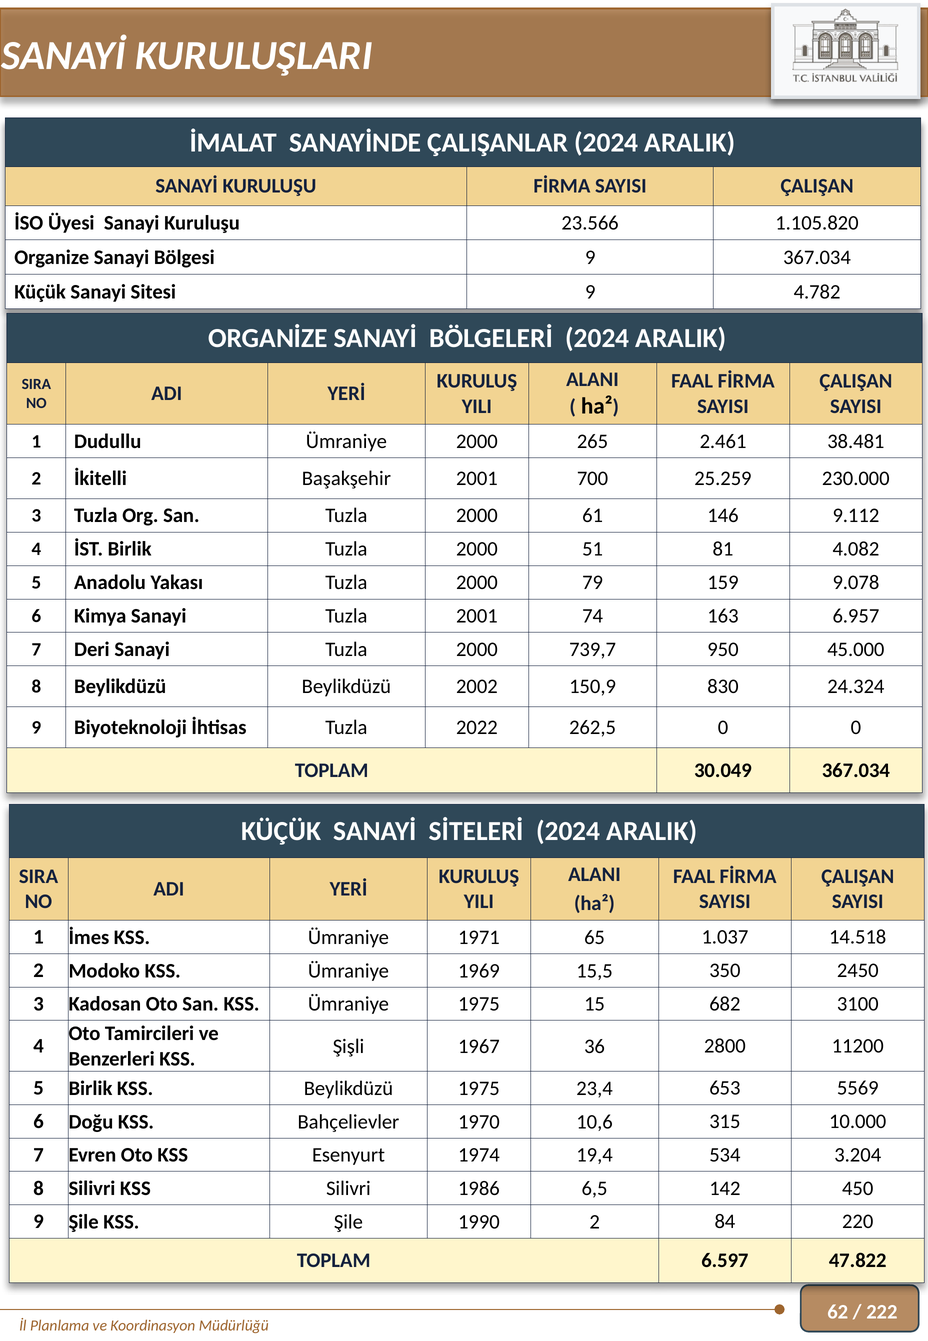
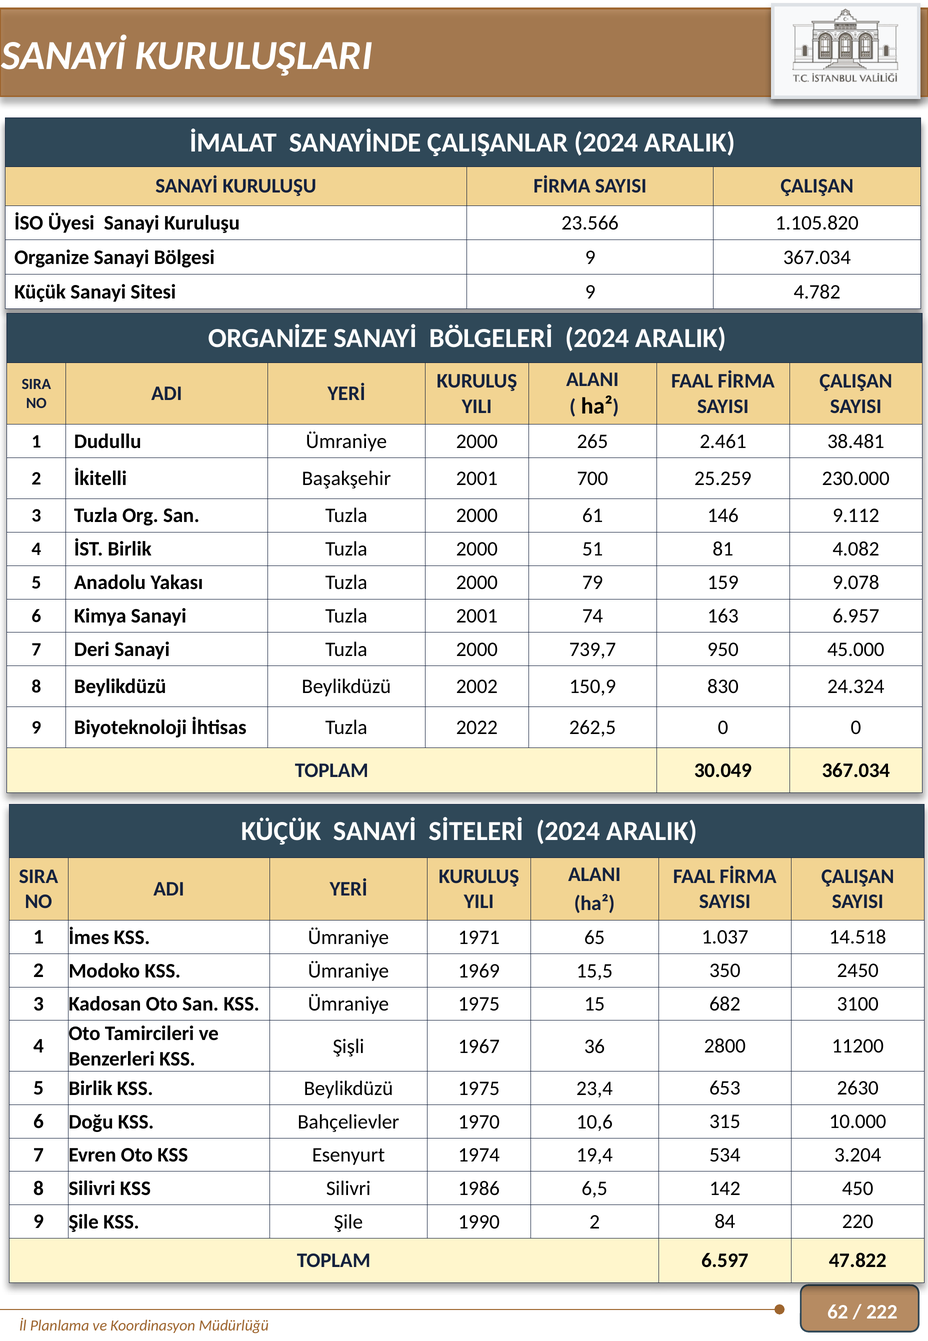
5569: 5569 -> 2630
